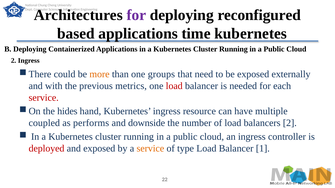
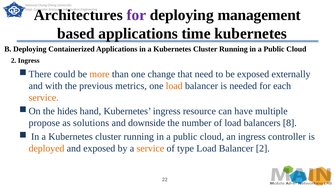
reconfigured: reconfigured -> management
groups: groups -> change
load at (174, 86) colour: red -> orange
service at (44, 98) colour: red -> orange
coupled: coupled -> propose
performs: performs -> solutions
balancers 2: 2 -> 8
deployed colour: red -> orange
Balancer 1: 1 -> 2
